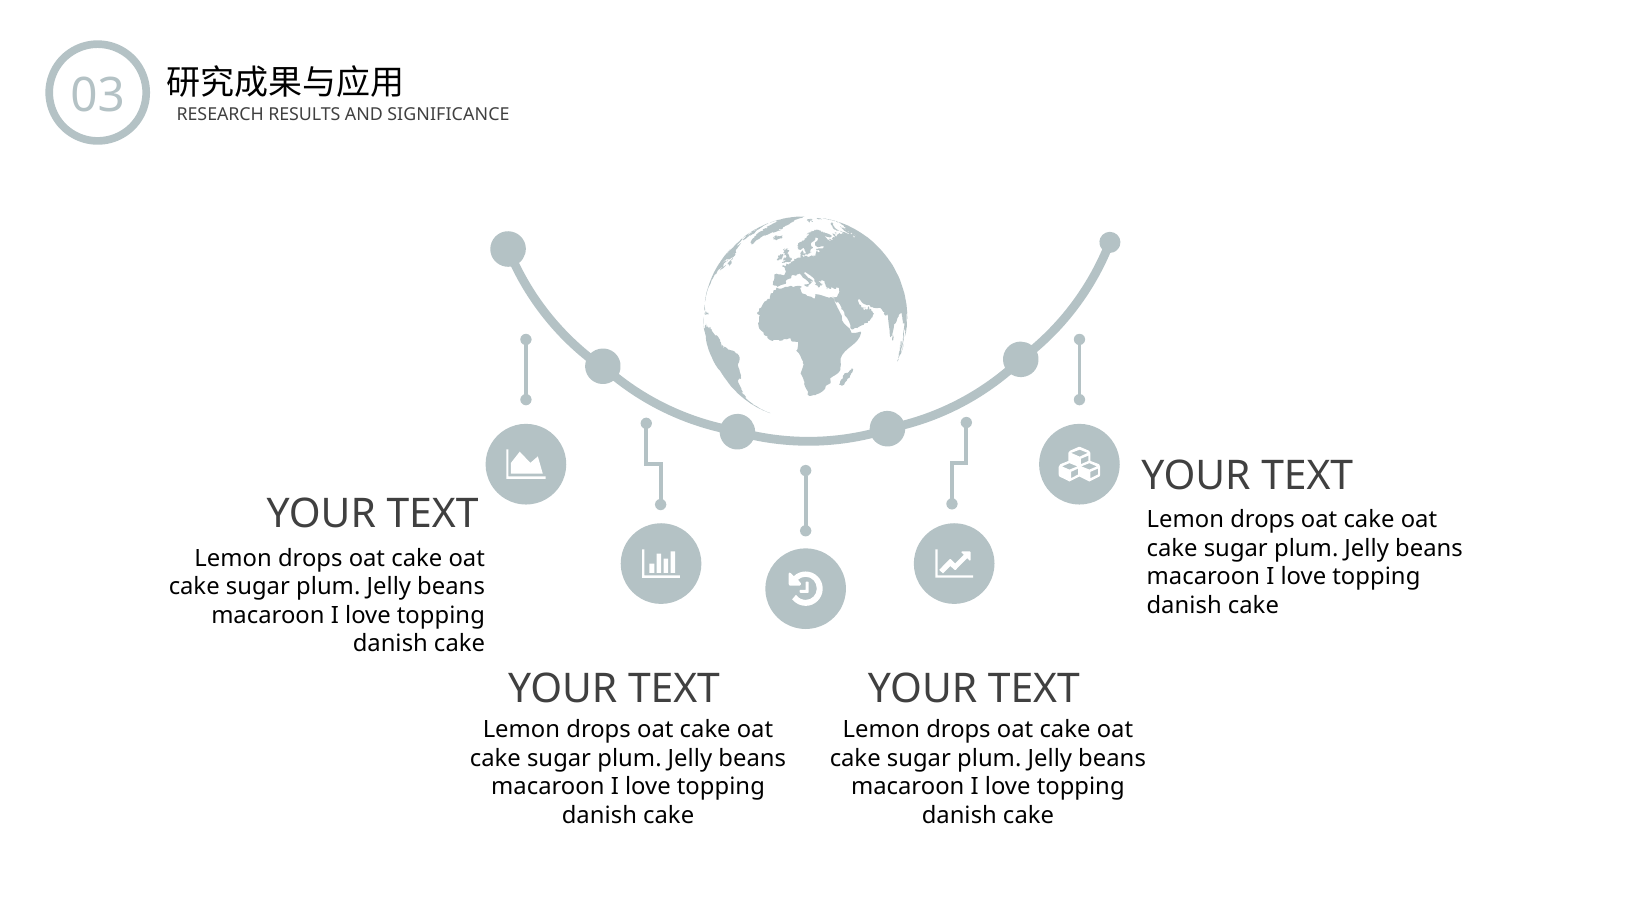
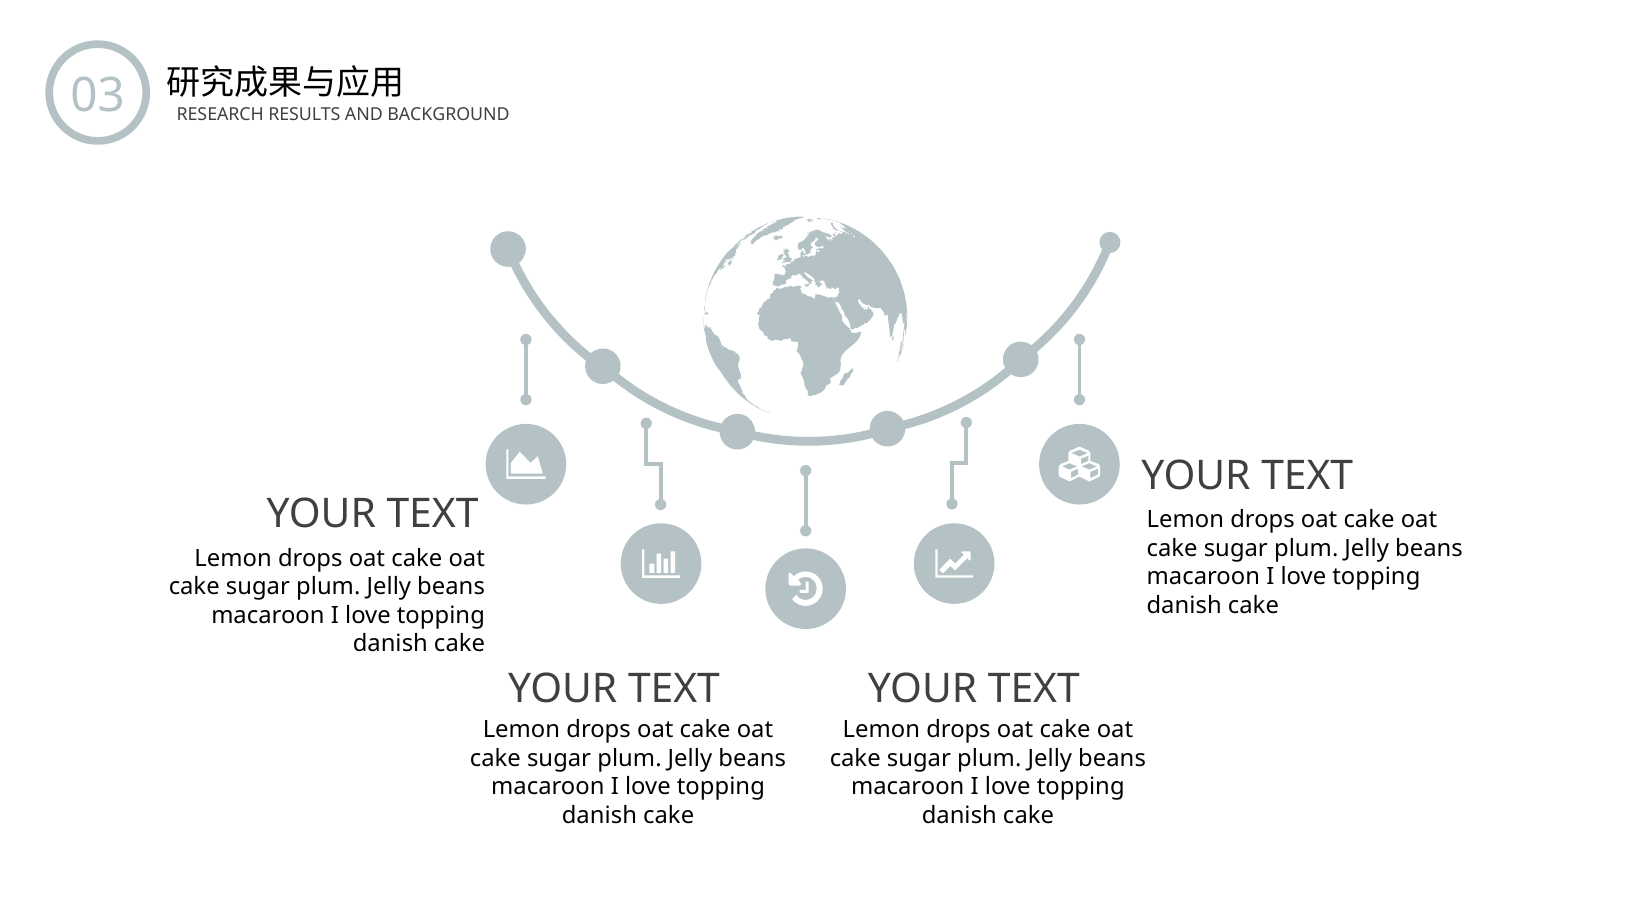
SIGNIFICANCE: SIGNIFICANCE -> BACKGROUND
